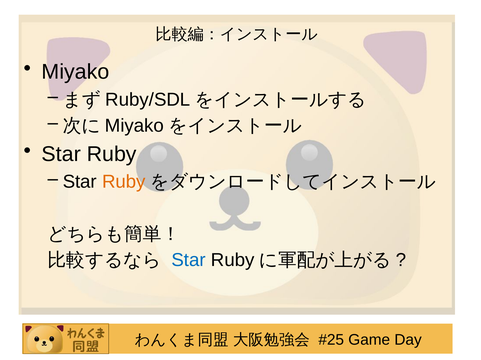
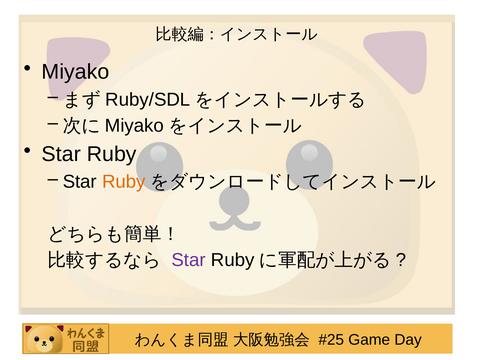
Star at (189, 261) colour: blue -> purple
